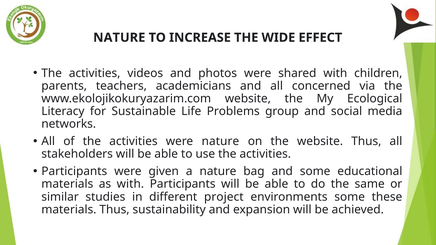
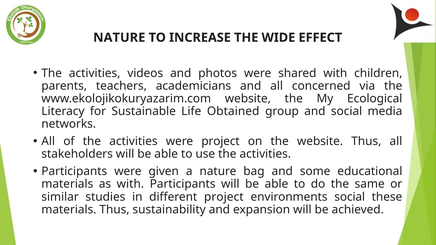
Problems: Problems -> Obtained
were nature: nature -> project
environments some: some -> social
